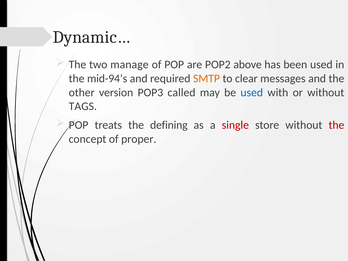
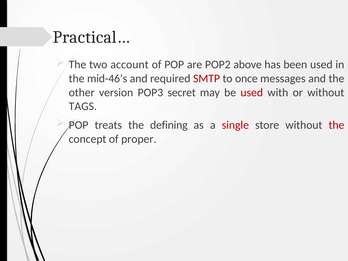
Dynamic…: Dynamic… -> Practical…
manage: manage -> account
mid-94’s: mid-94’s -> mid-46’s
SMTP colour: orange -> red
clear: clear -> once
called: called -> secret
used at (252, 92) colour: blue -> red
